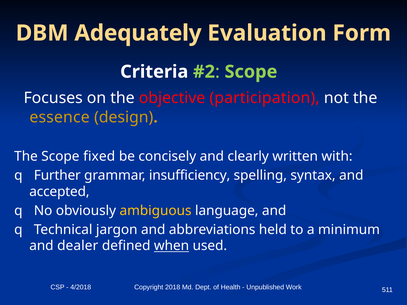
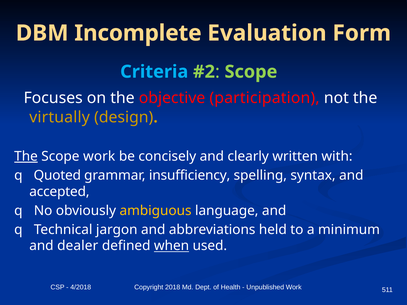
Adequately: Adequately -> Incomplete
Criteria colour: white -> light blue
essence: essence -> virtually
The at (26, 157) underline: none -> present
Scope fixed: fixed -> work
Further: Further -> Quoted
